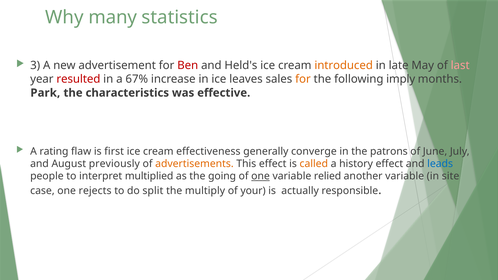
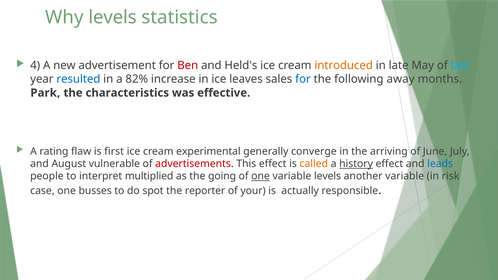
Why many: many -> levels
3: 3 -> 4
last colour: pink -> light blue
resulted colour: red -> blue
67%: 67% -> 82%
for at (303, 79) colour: orange -> blue
imply: imply -> away
effectiveness: effectiveness -> experimental
patrons: patrons -> arriving
previously: previously -> vulnerable
advertisements colour: orange -> red
history underline: none -> present
variable relied: relied -> levels
site: site -> risk
rejects: rejects -> busses
split: split -> spot
multiply: multiply -> reporter
